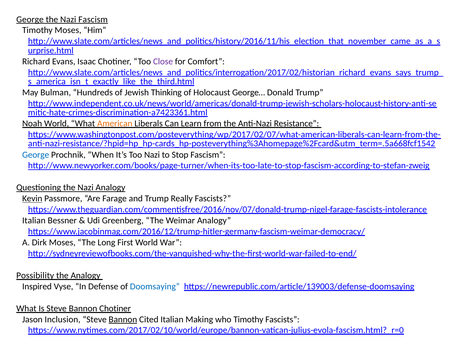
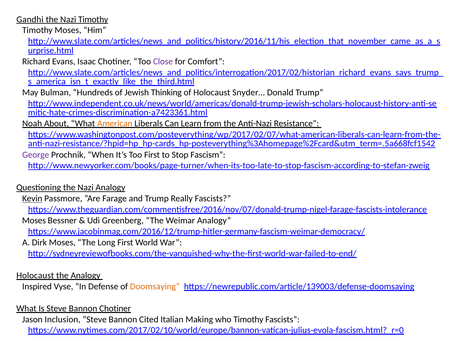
George at (30, 19): George -> Gandhi
Nazi Fascism: Fascism -> Timothy
George…: George… -> Snyder…
Noah World: World -> About
George at (36, 155) colour: blue -> purple
Too Nazi: Nazi -> First
Italian at (34, 221): Italian -> Moses
Possibility at (35, 275): Possibility -> Holocaust
Doomsaying colour: blue -> orange
Bannon at (123, 319) underline: present -> none
